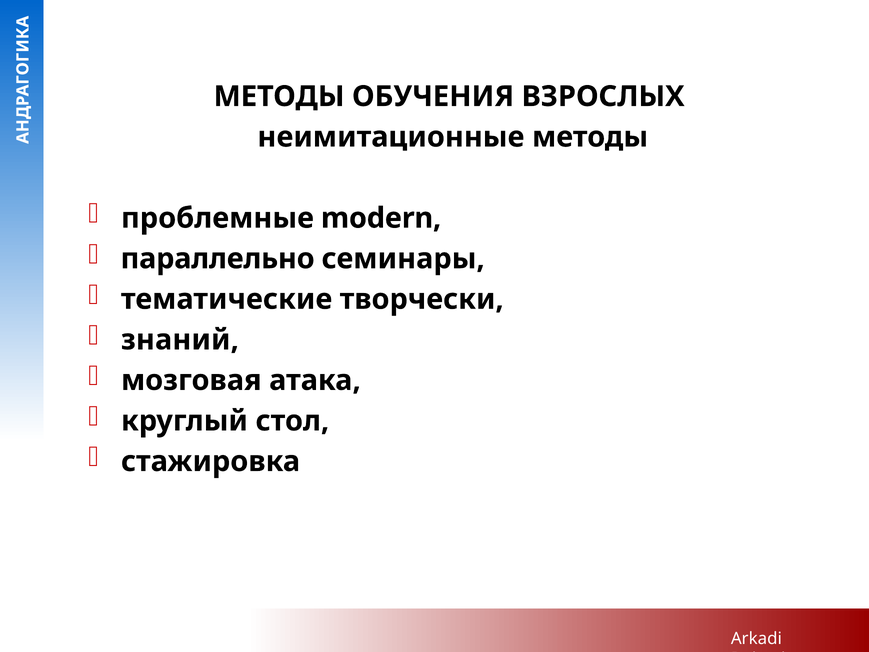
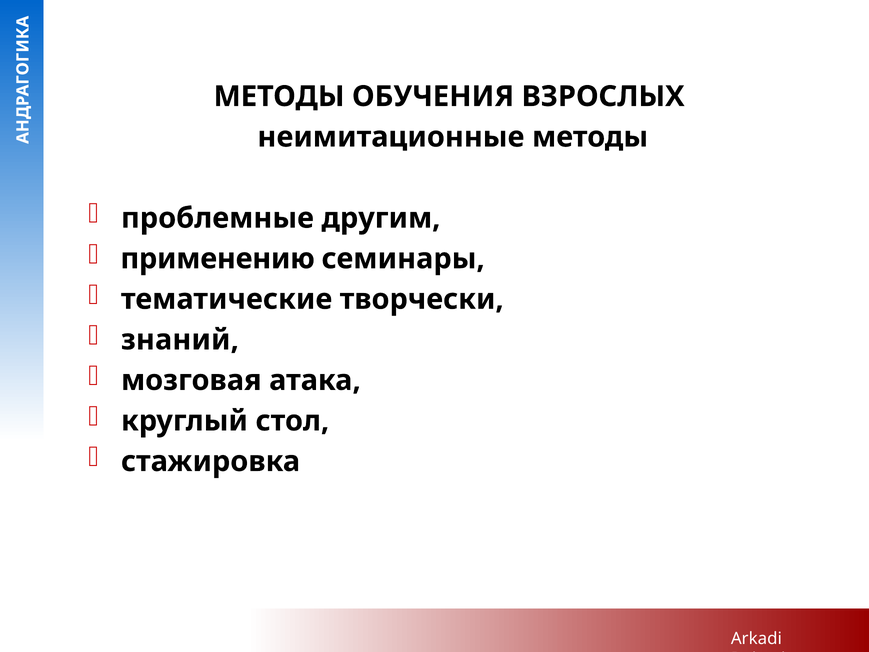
modern: modern -> другим
параллельно: параллельно -> применению
